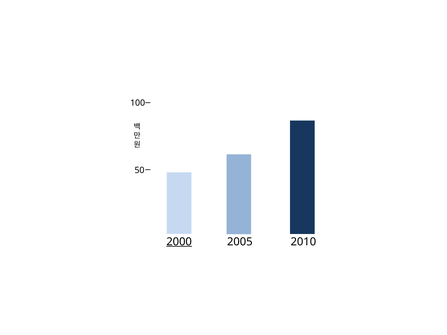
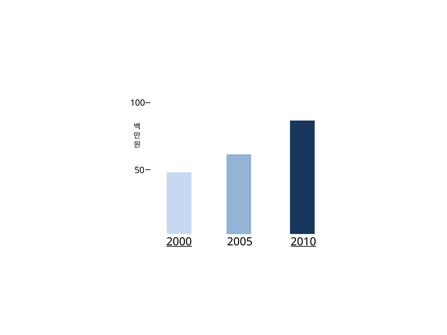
2010 underline: none -> present
